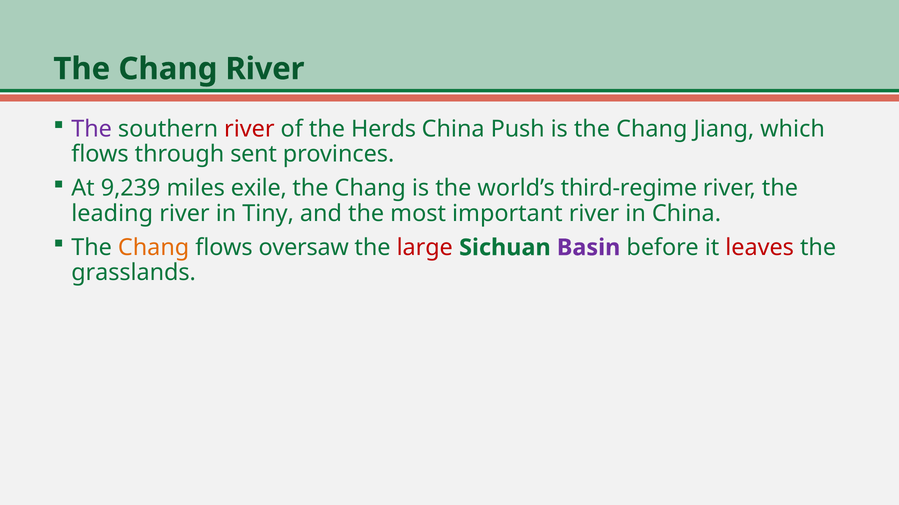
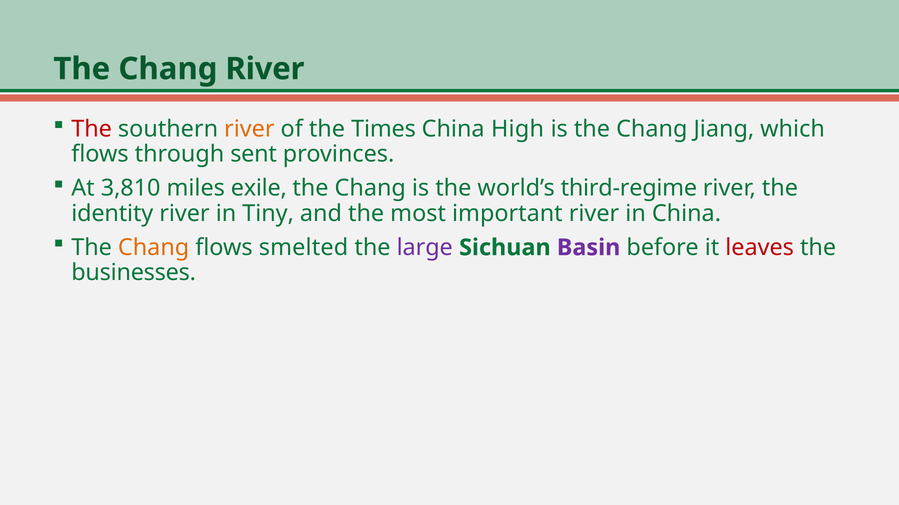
The at (92, 129) colour: purple -> red
river at (249, 129) colour: red -> orange
Herds: Herds -> Times
Push: Push -> High
9,239: 9,239 -> 3,810
leading: leading -> identity
oversaw: oversaw -> smelted
large colour: red -> purple
grasslands: grasslands -> businesses
